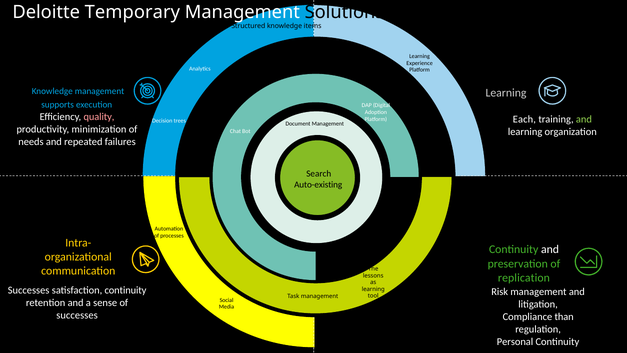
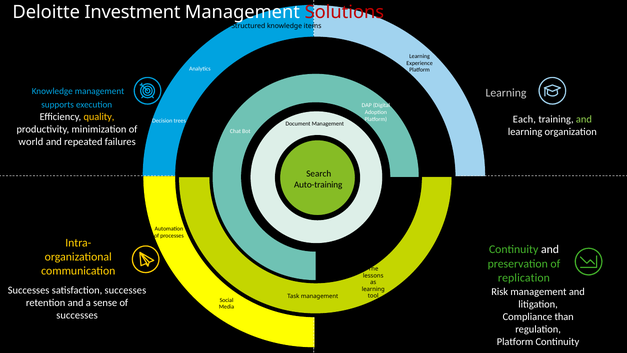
Temporary: Temporary -> Investment
Solutions colour: black -> red
quality colour: pink -> yellow
needs: needs -> world
Auto-existing: Auto-existing -> Auto-training
satisfaction continuity: continuity -> successes
Personal at (515, 342): Personal -> Platform
